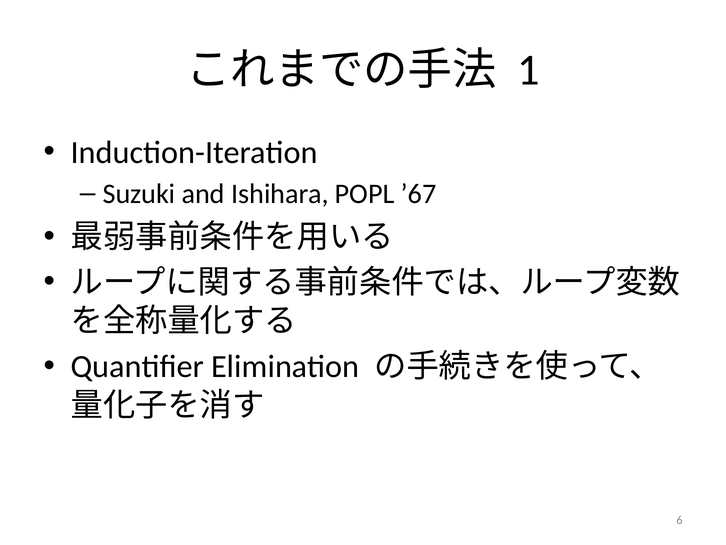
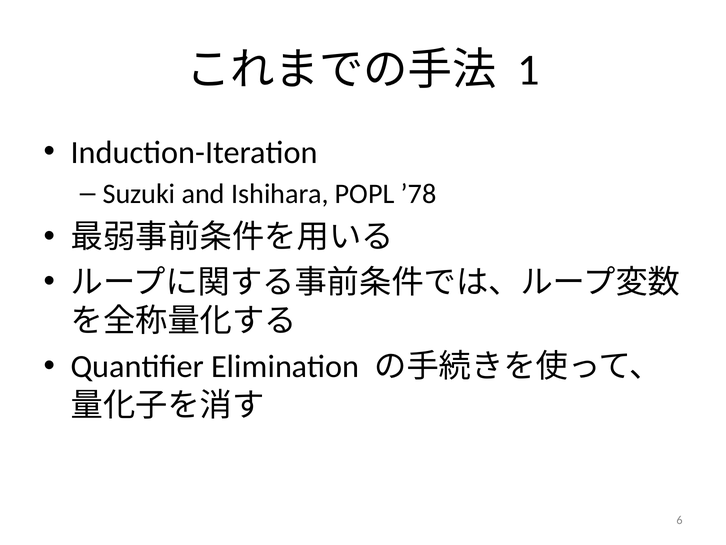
’67: ’67 -> ’78
